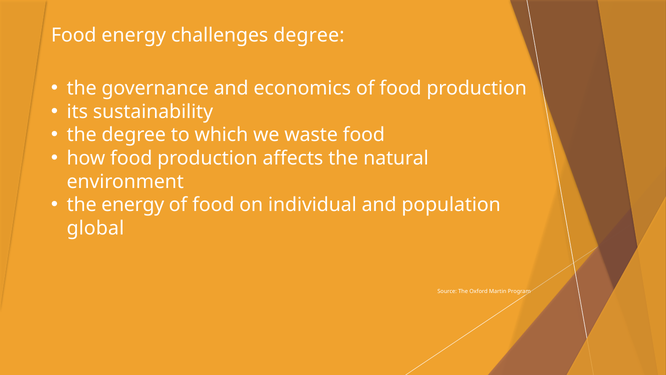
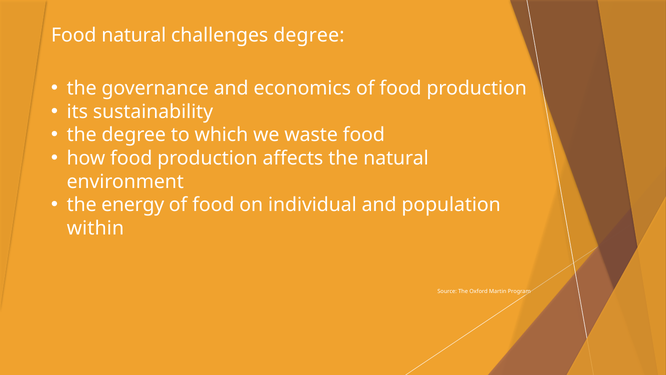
Food energy: energy -> natural
global: global -> within
